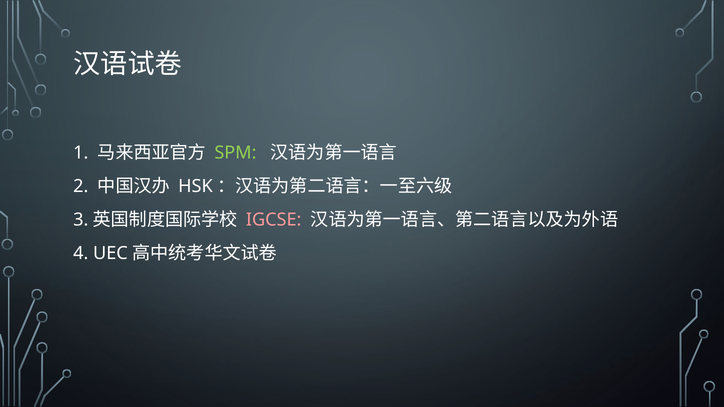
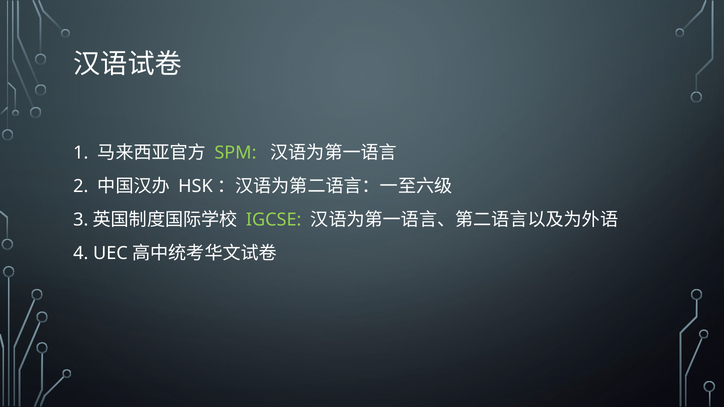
IGCSE colour: pink -> light green
